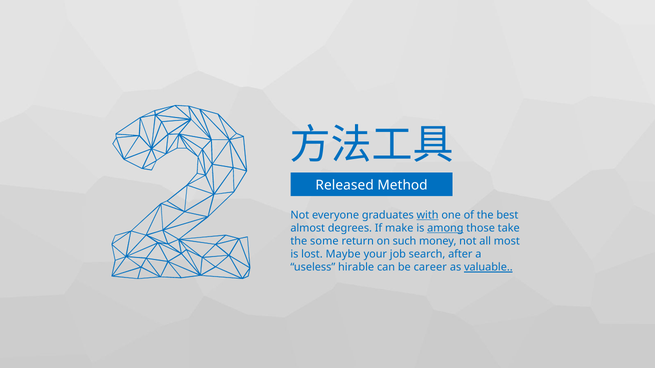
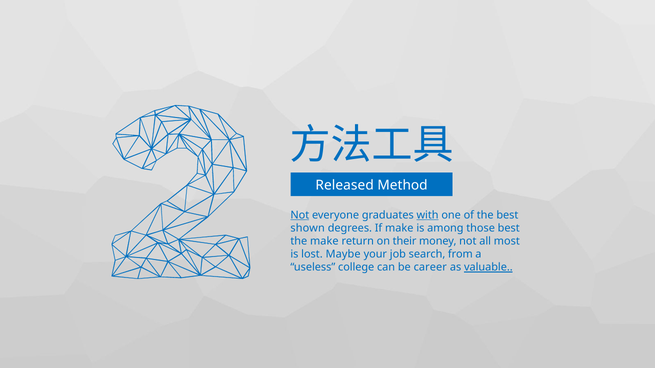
Not at (300, 215) underline: none -> present
almost: almost -> shown
among underline: present -> none
those take: take -> best
the some: some -> make
such: such -> their
after: after -> from
hirable: hirable -> college
